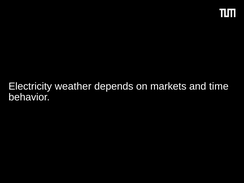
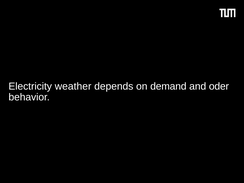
markets: markets -> demand
time: time -> oder
